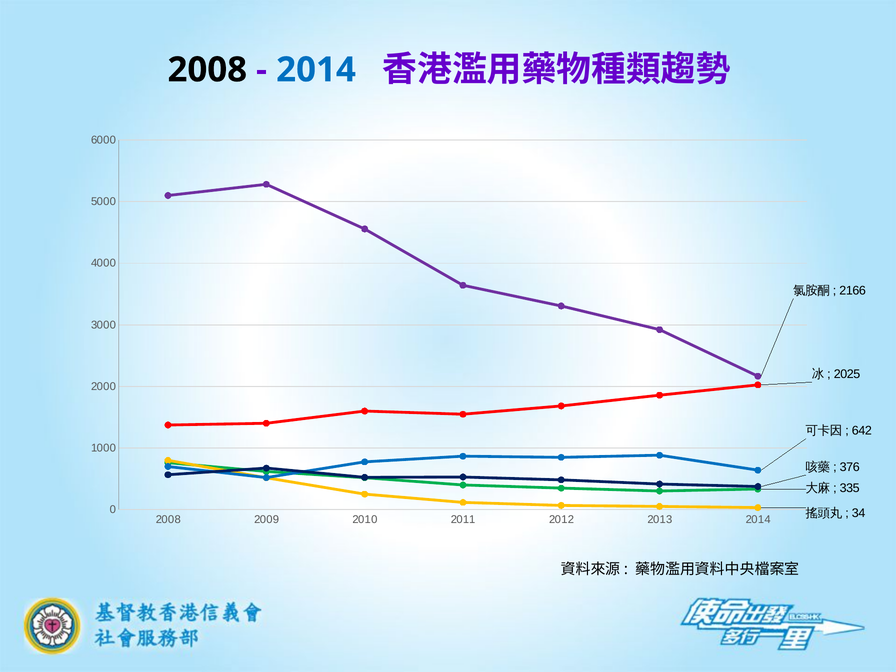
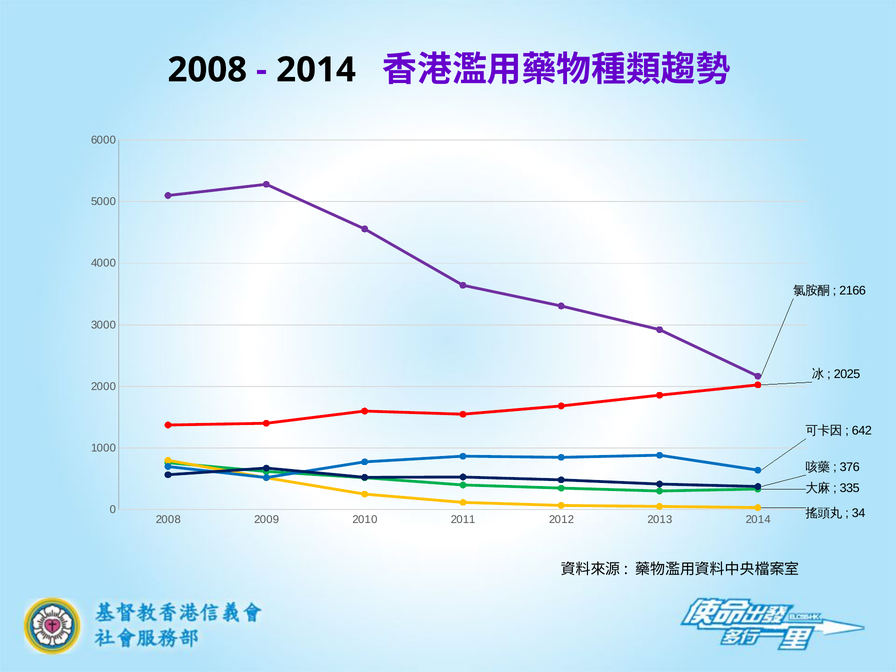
2014 at (316, 70) colour: blue -> black
